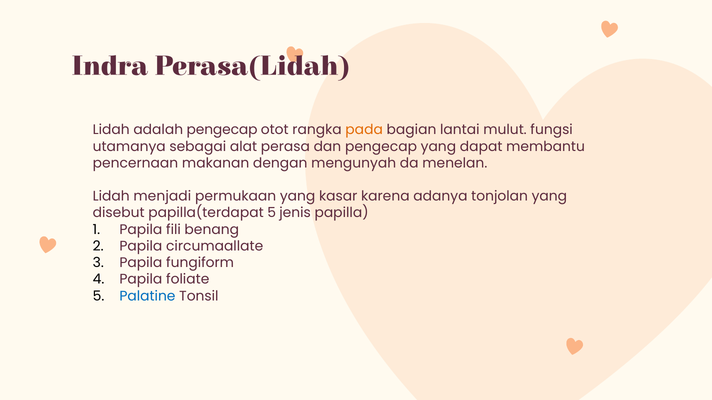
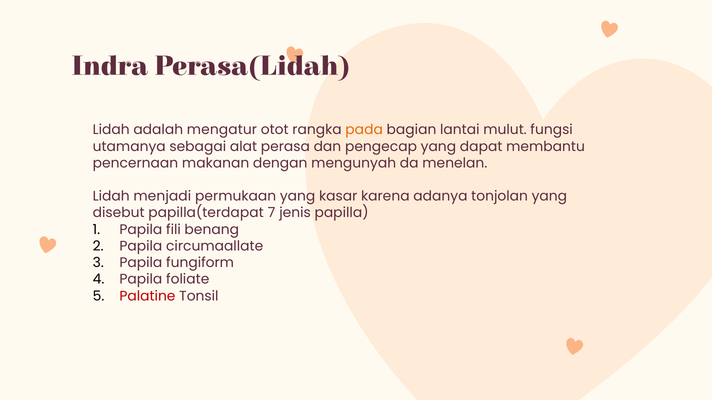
adalah pengecap: pengecap -> mengatur
papilla(terdapat 5: 5 -> 7
Palatine colour: blue -> red
